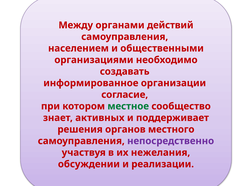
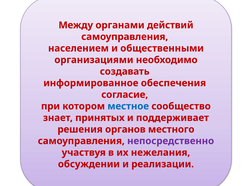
организации: организации -> обеспечения
местное colour: green -> blue
активных: активных -> принятых
